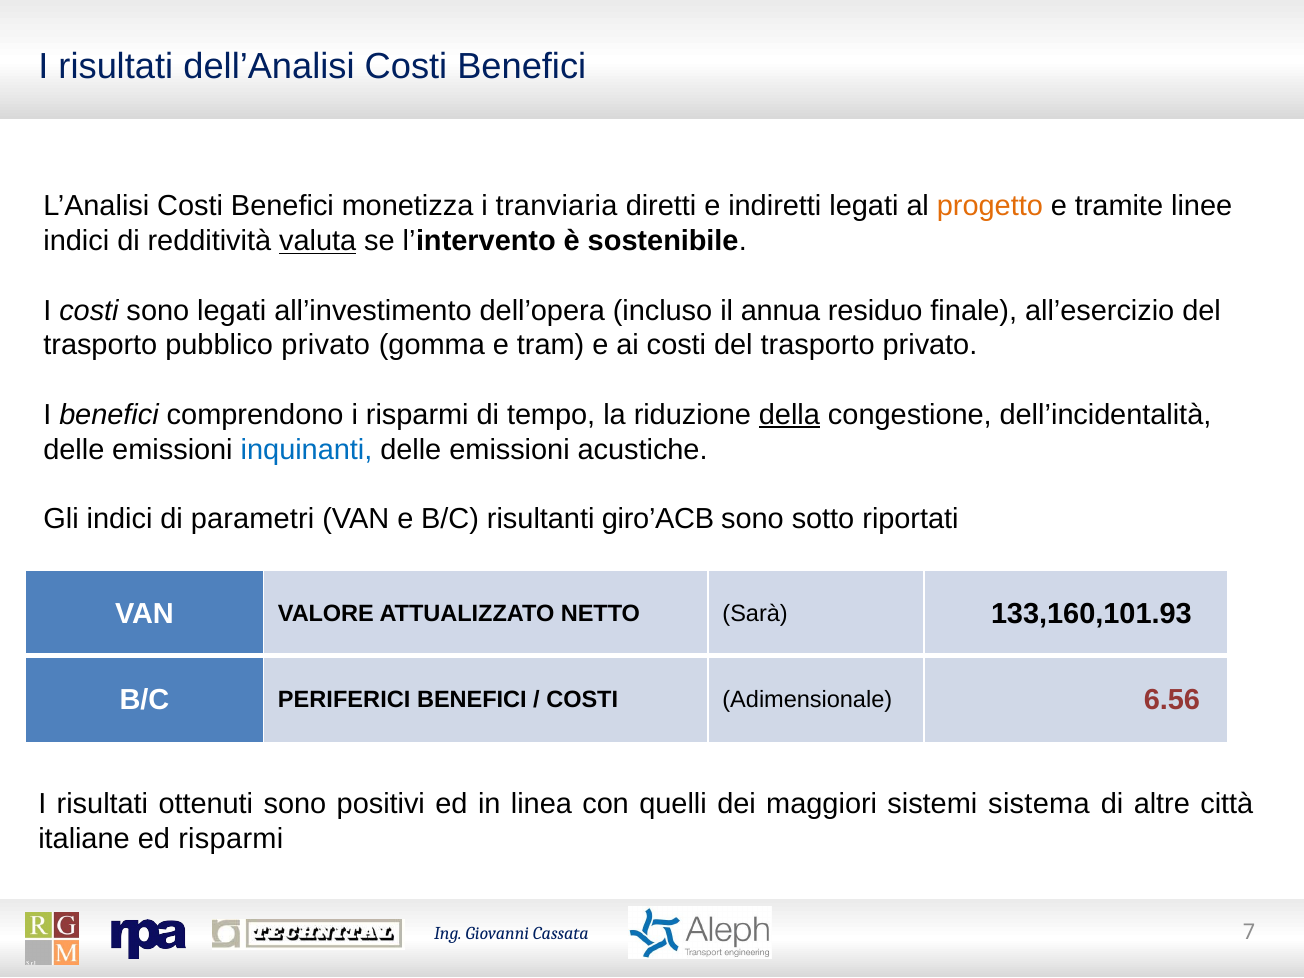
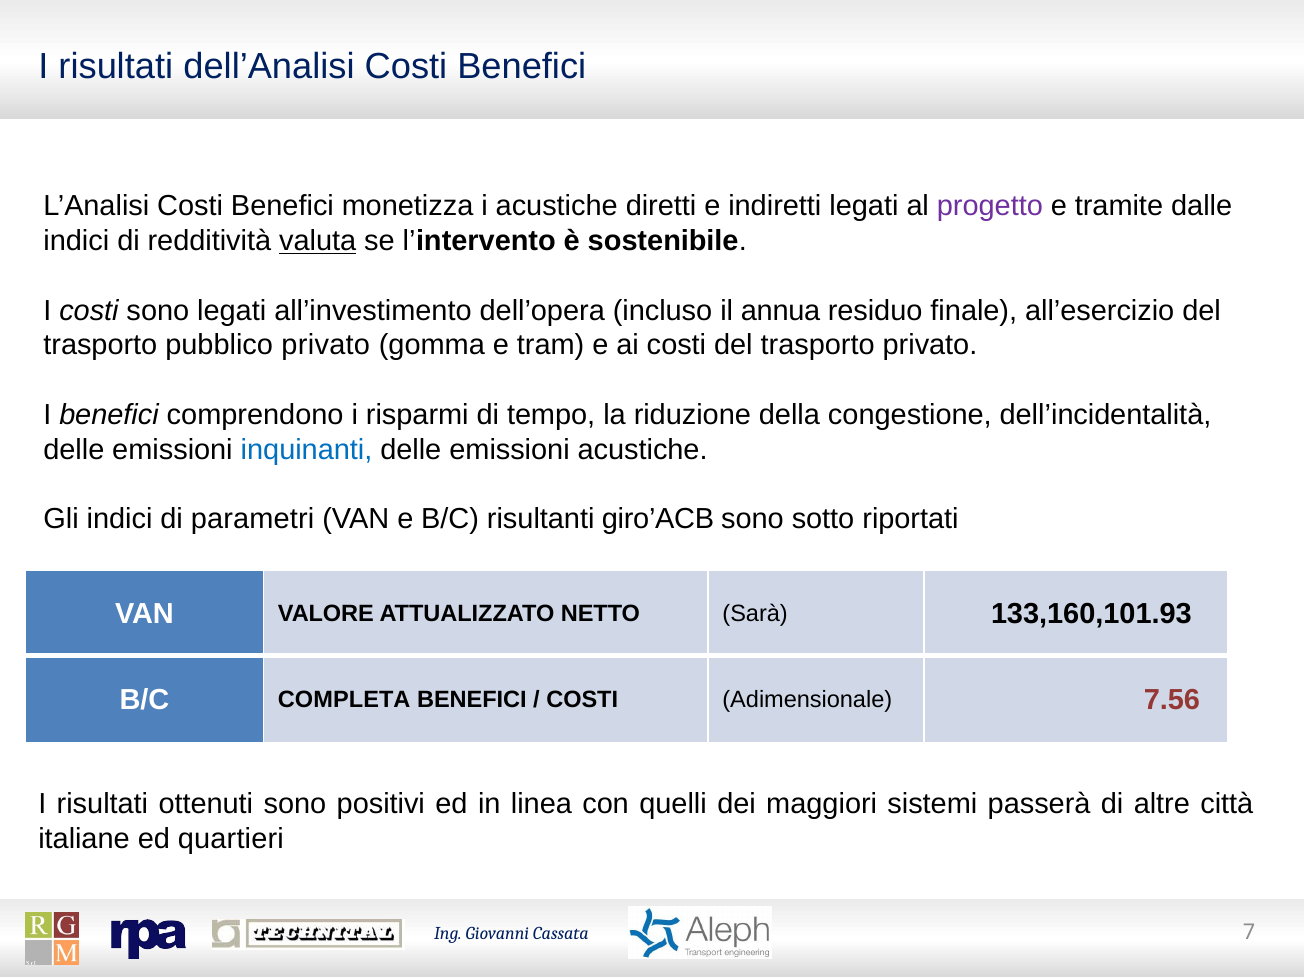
i tranviaria: tranviaria -> acustiche
progetto colour: orange -> purple
linee: linee -> dalle
della underline: present -> none
PERIFERICI: PERIFERICI -> COMPLETA
6.56: 6.56 -> 7.56
sistema: sistema -> passerà
ed risparmi: risparmi -> quartieri
